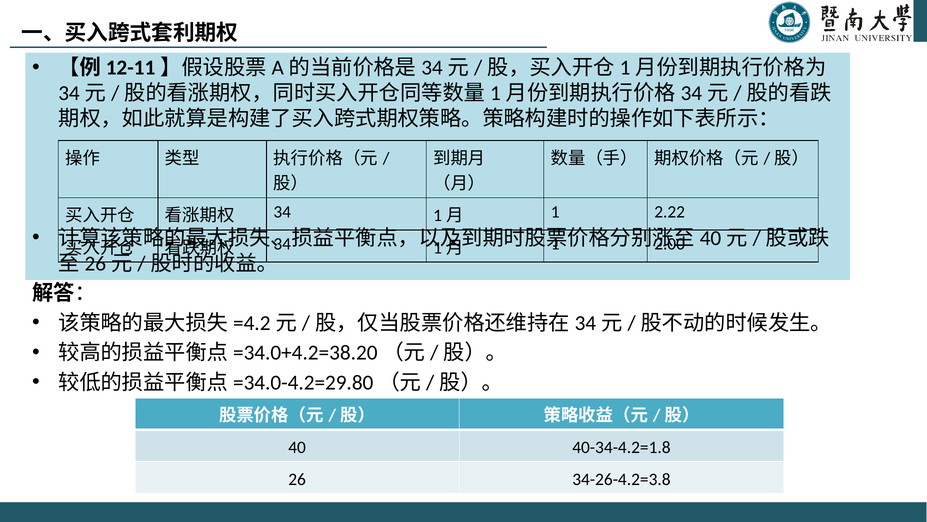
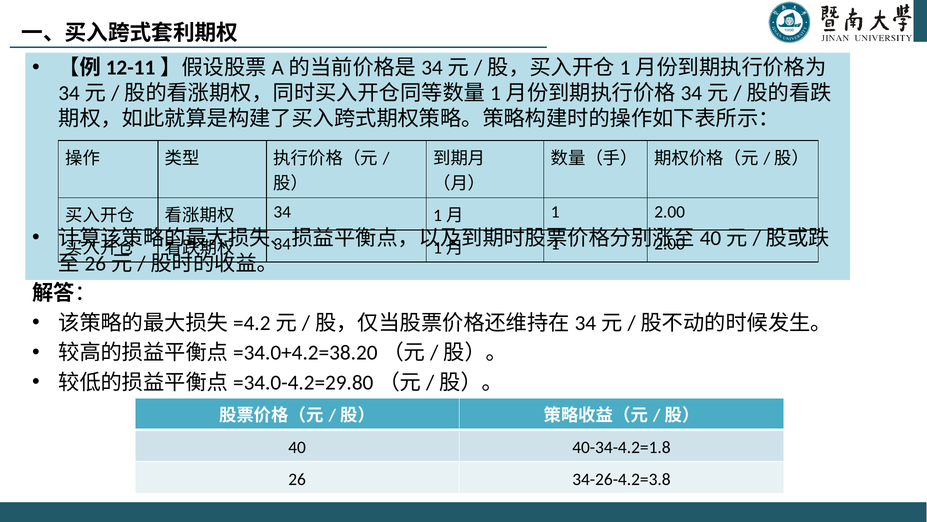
2.22 at (670, 212): 2.22 -> 2.00
